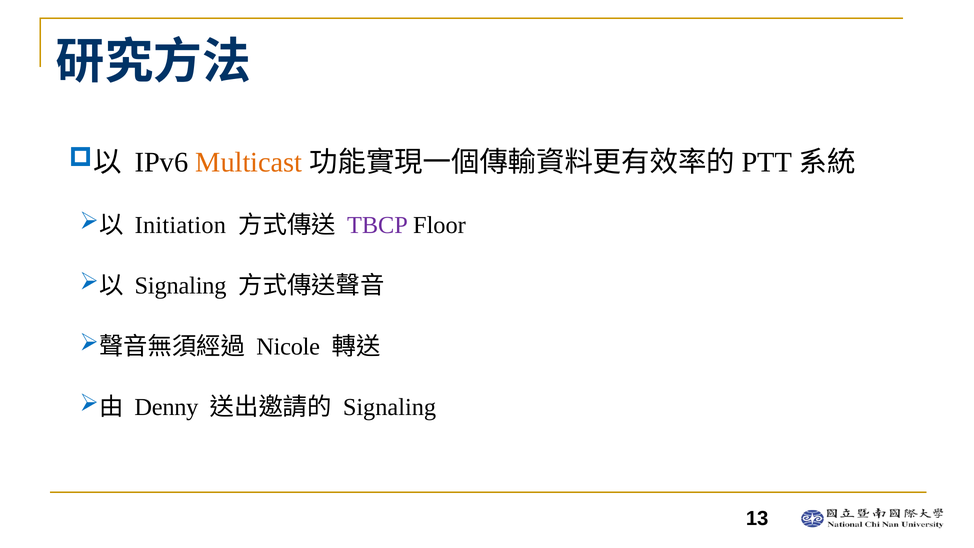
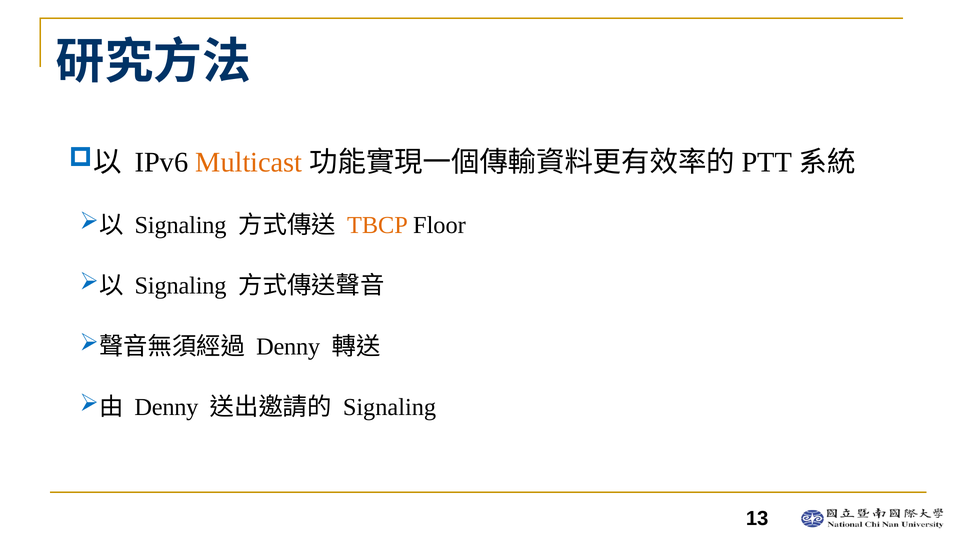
Initiation at (180, 225): Initiation -> Signaling
TBCP colour: purple -> orange
Nicole at (288, 346): Nicole -> Denny
